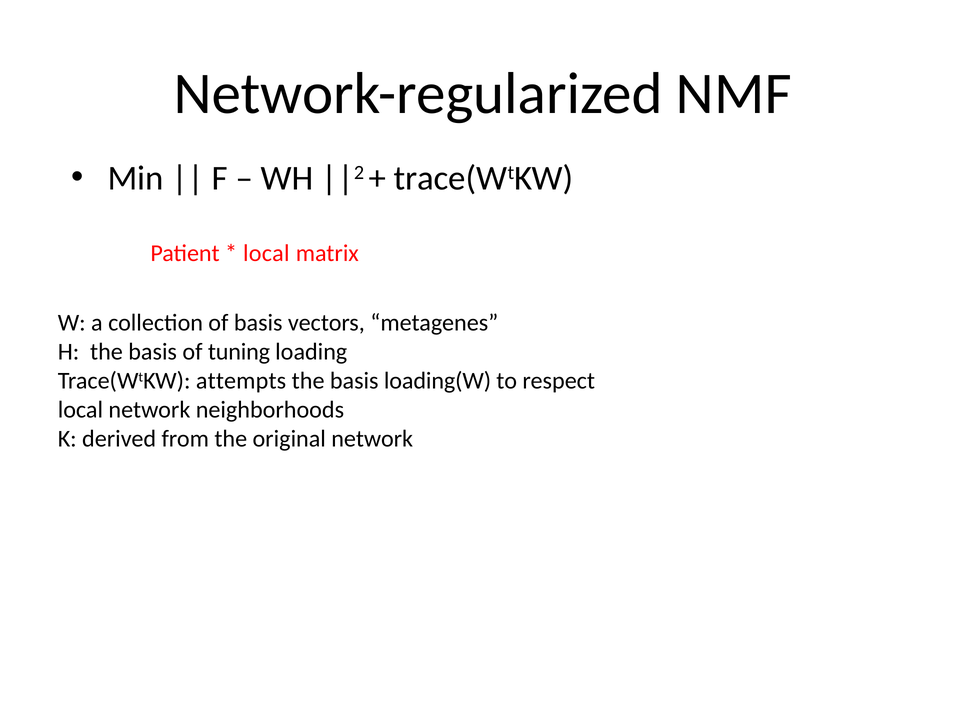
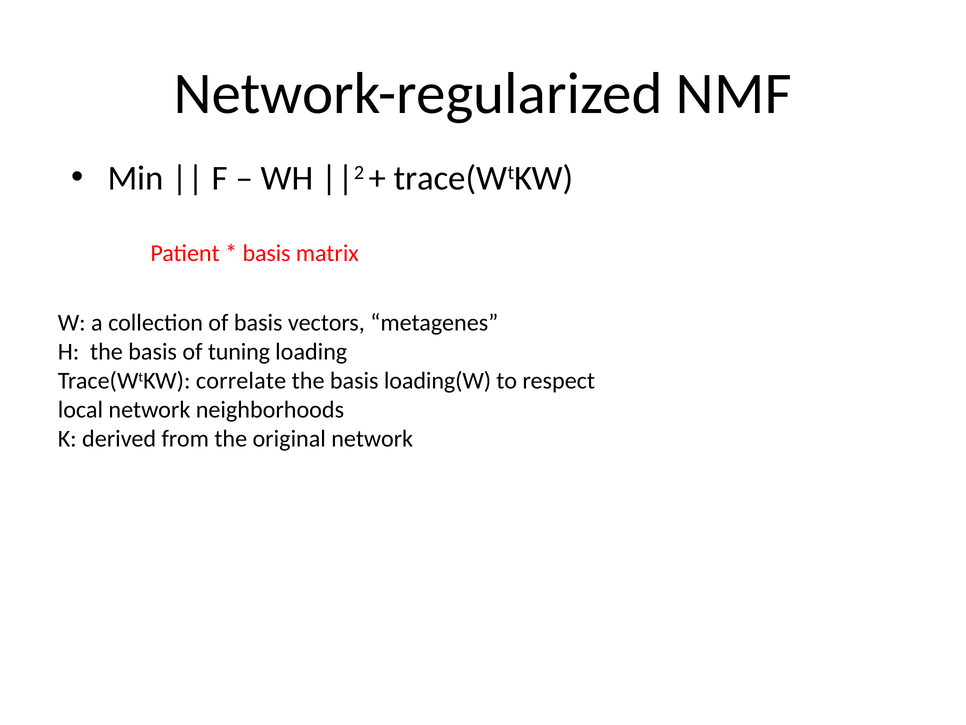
local at (266, 253): local -> basis
attempts: attempts -> correlate
